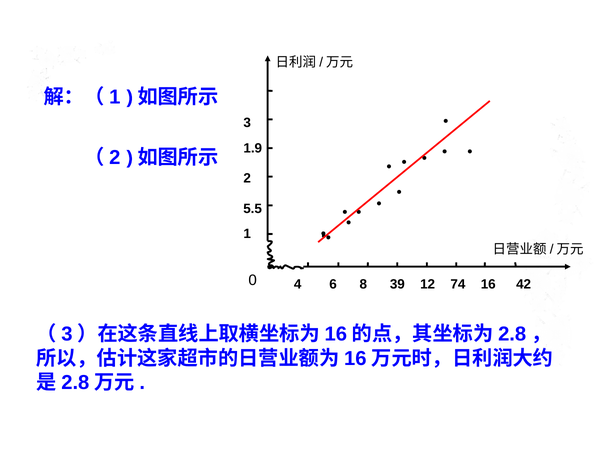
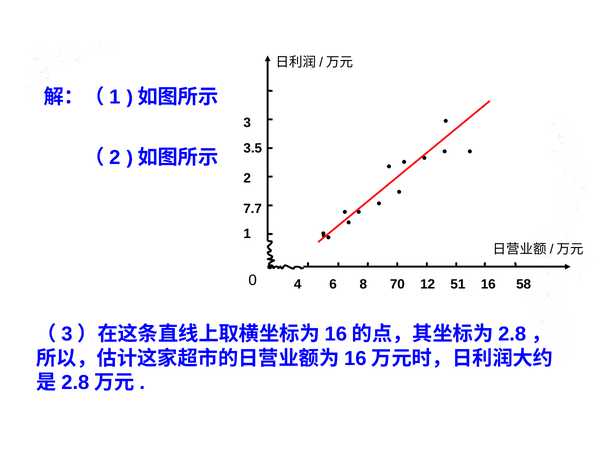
1.9: 1.9 -> 3.5
5.5: 5.5 -> 7.7
39: 39 -> 70
74: 74 -> 51
42: 42 -> 58
